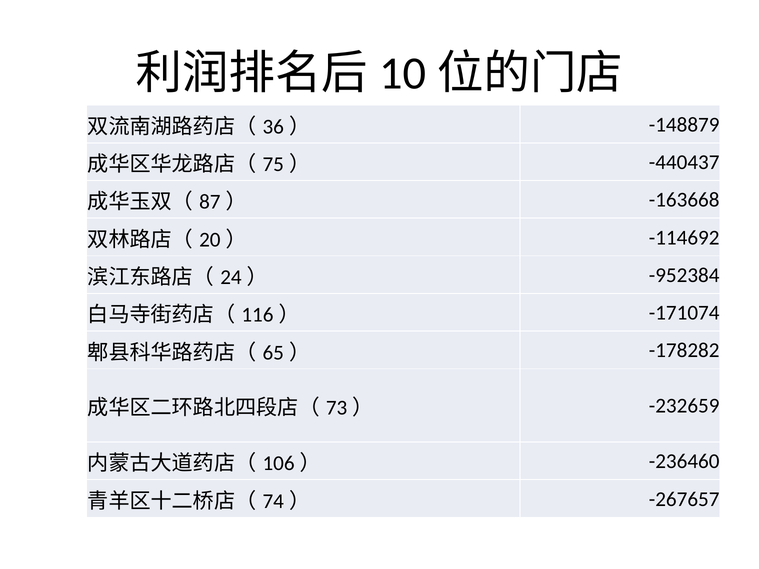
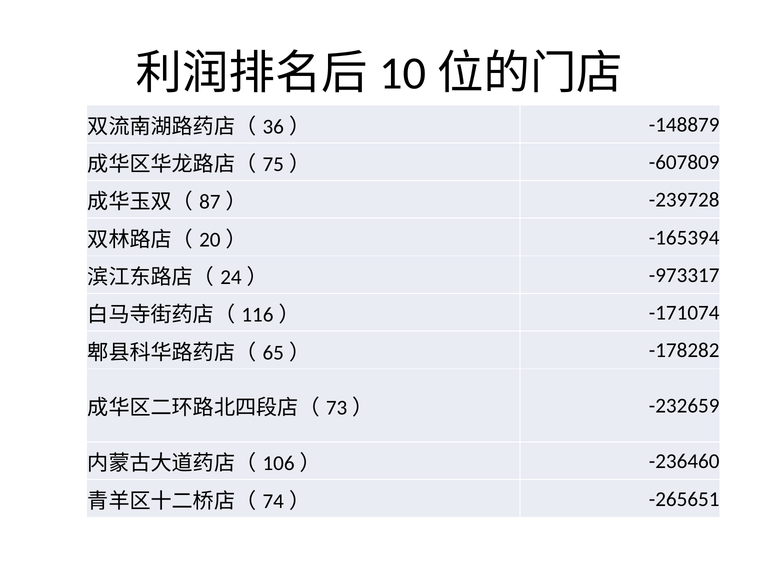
-440437: -440437 -> -607809
-163668: -163668 -> -239728
-114692: -114692 -> -165394
-952384: -952384 -> -973317
-267657: -267657 -> -265651
